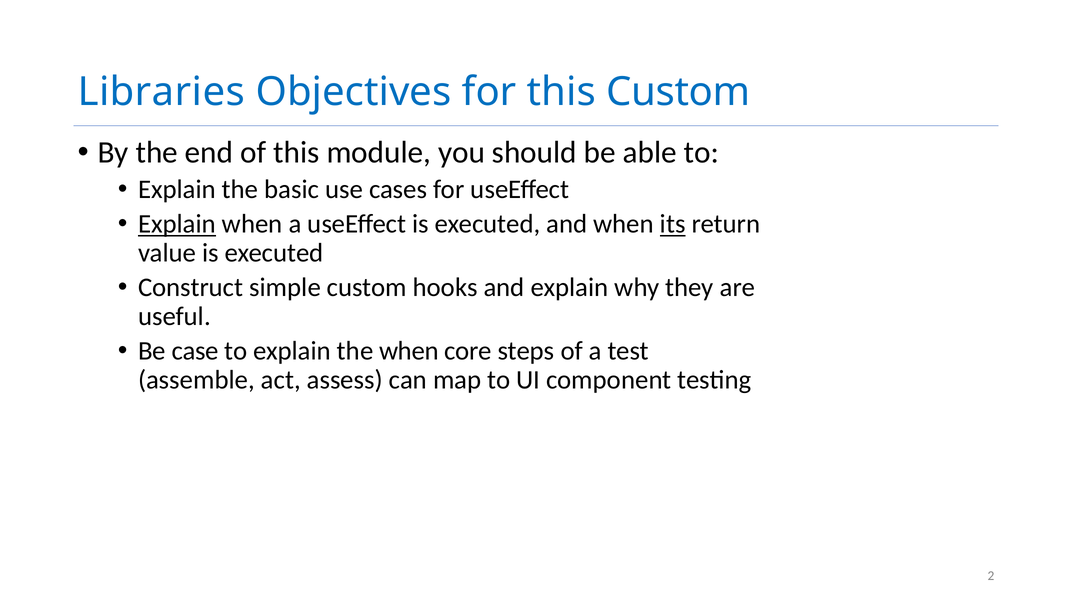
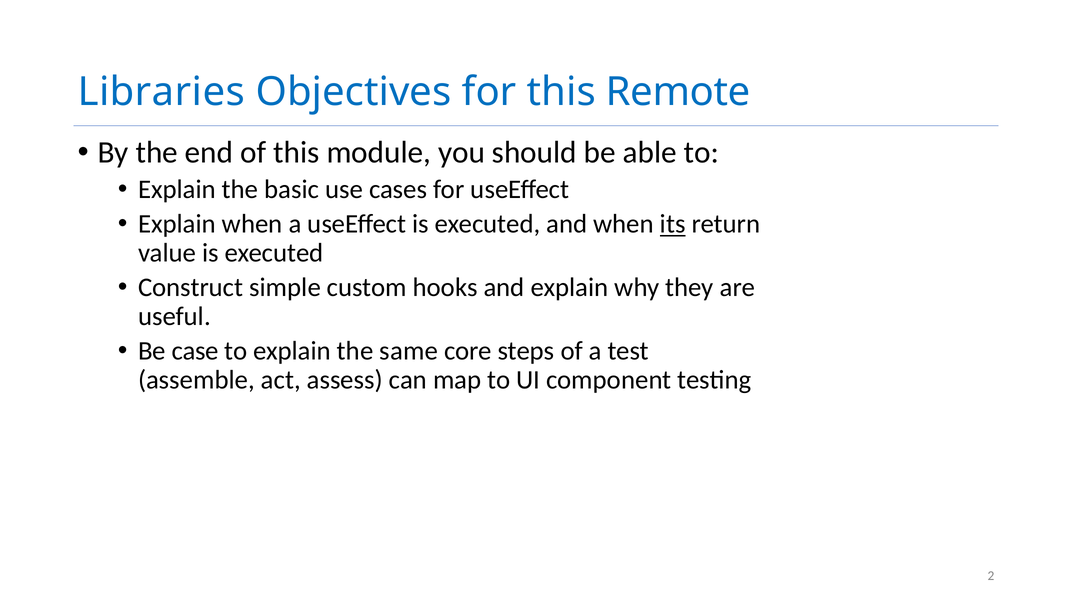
this Custom: Custom -> Remote
Explain at (177, 224) underline: present -> none
the when: when -> same
